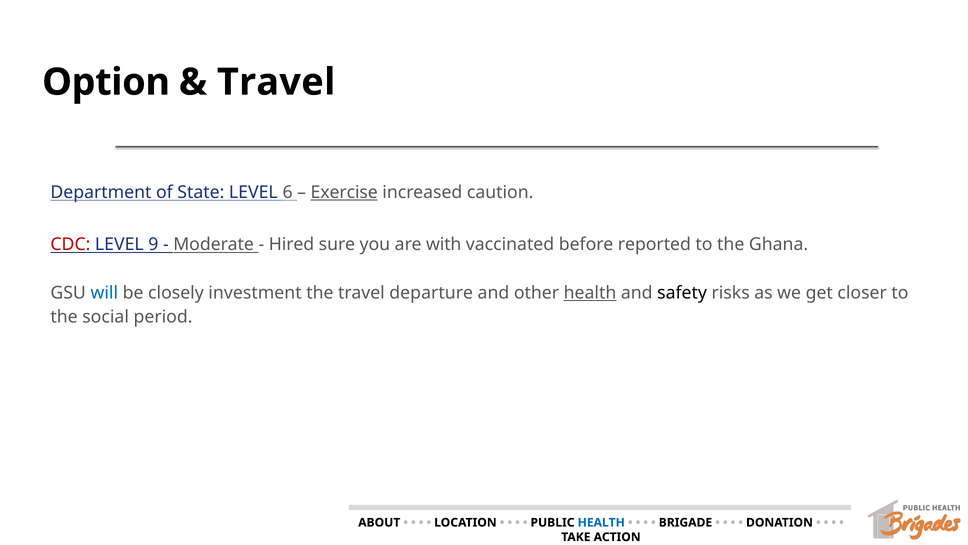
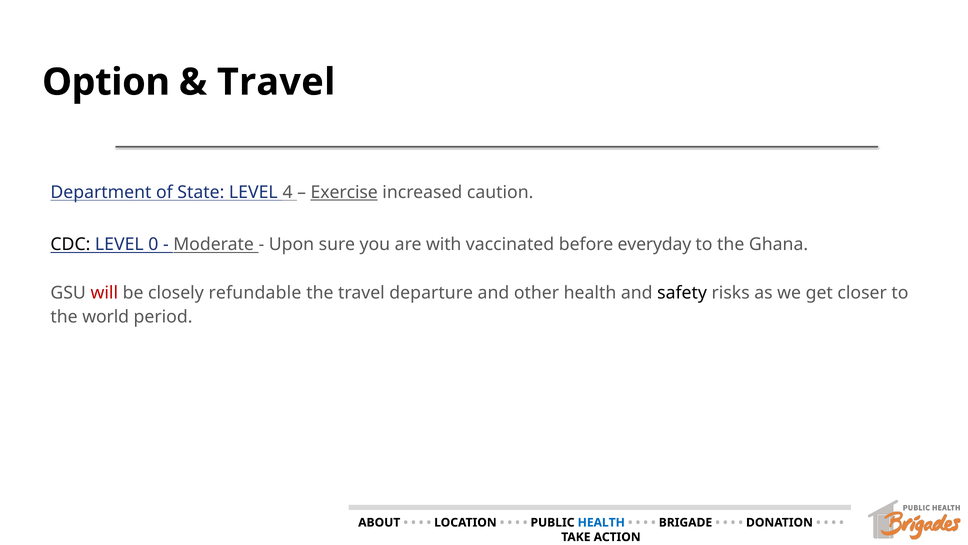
6: 6 -> 4
CDC colour: red -> black
9: 9 -> 0
Hired: Hired -> Upon
reported: reported -> everyday
will colour: blue -> red
investment: investment -> refundable
health at (590, 293) underline: present -> none
social: social -> world
